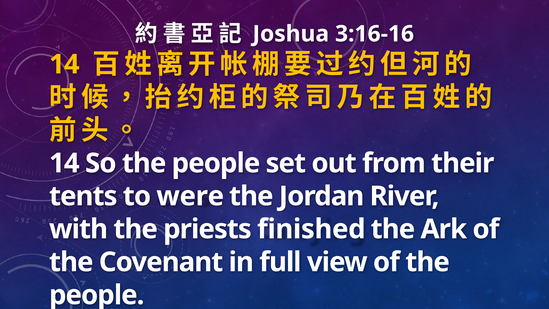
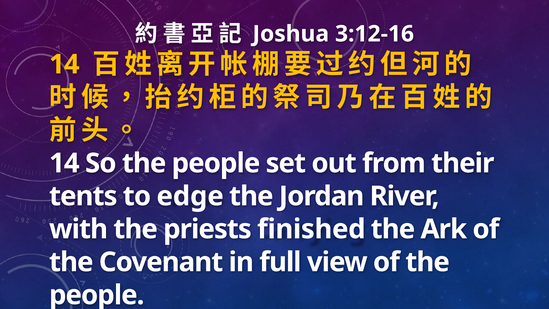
3:16-16: 3:16-16 -> 3:12-16
were: were -> edge
